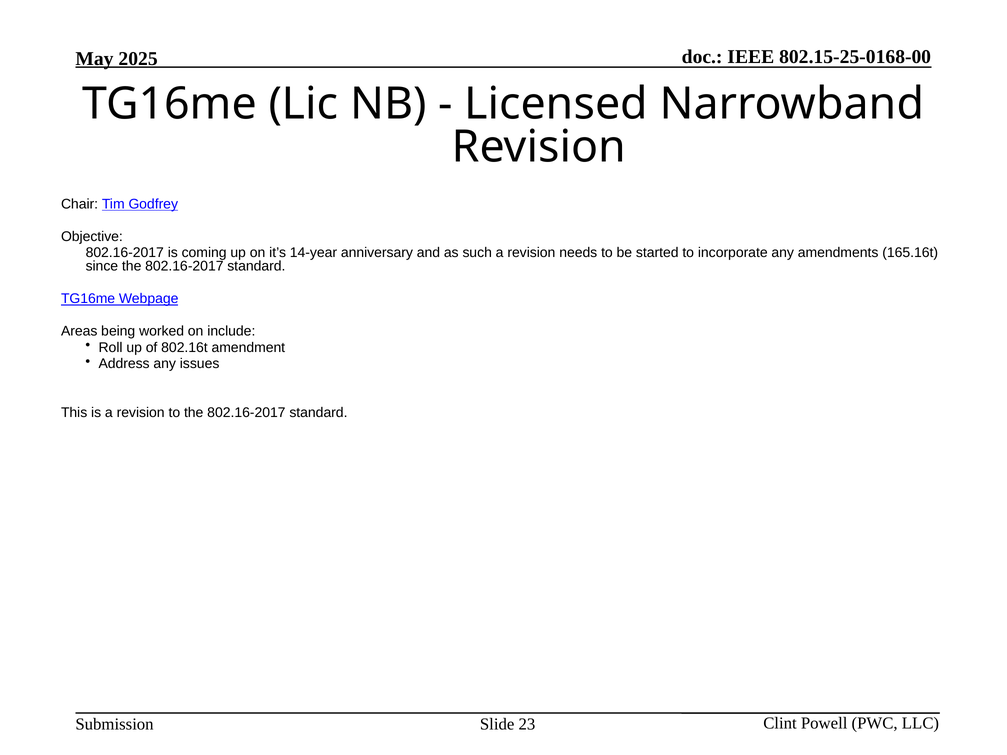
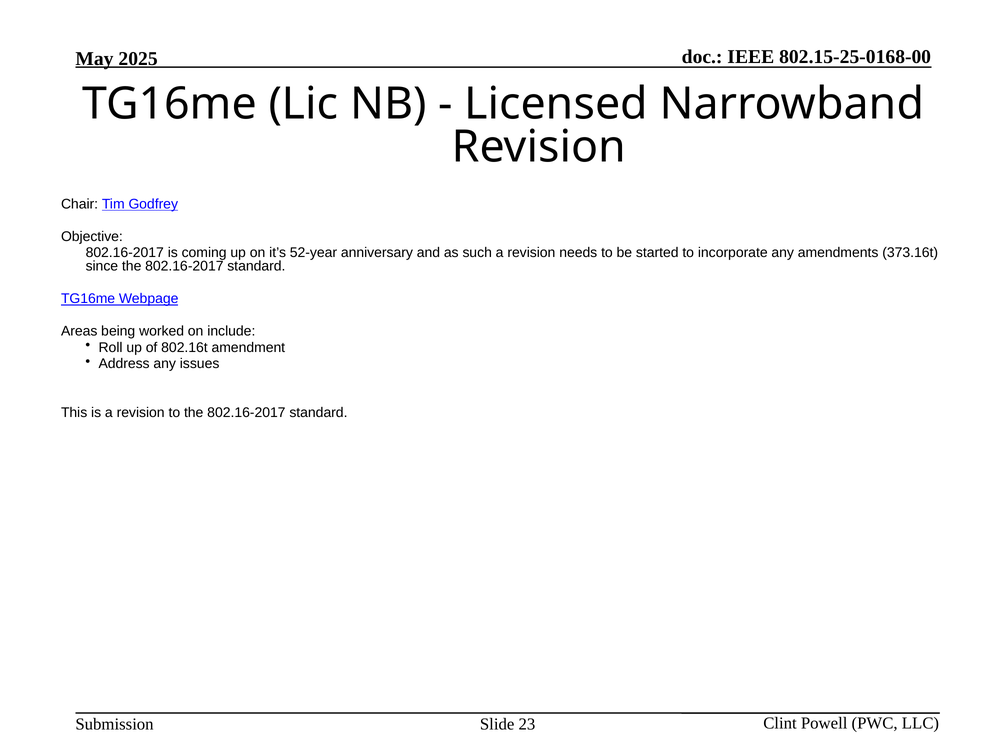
14-year: 14-year -> 52-year
165.16t: 165.16t -> 373.16t
